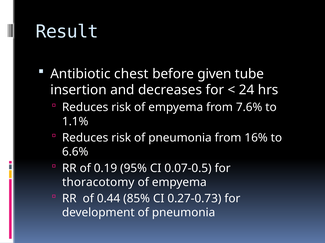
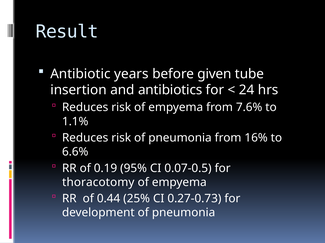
chest: chest -> years
decreases: decreases -> antibiotics
85%: 85% -> 25%
